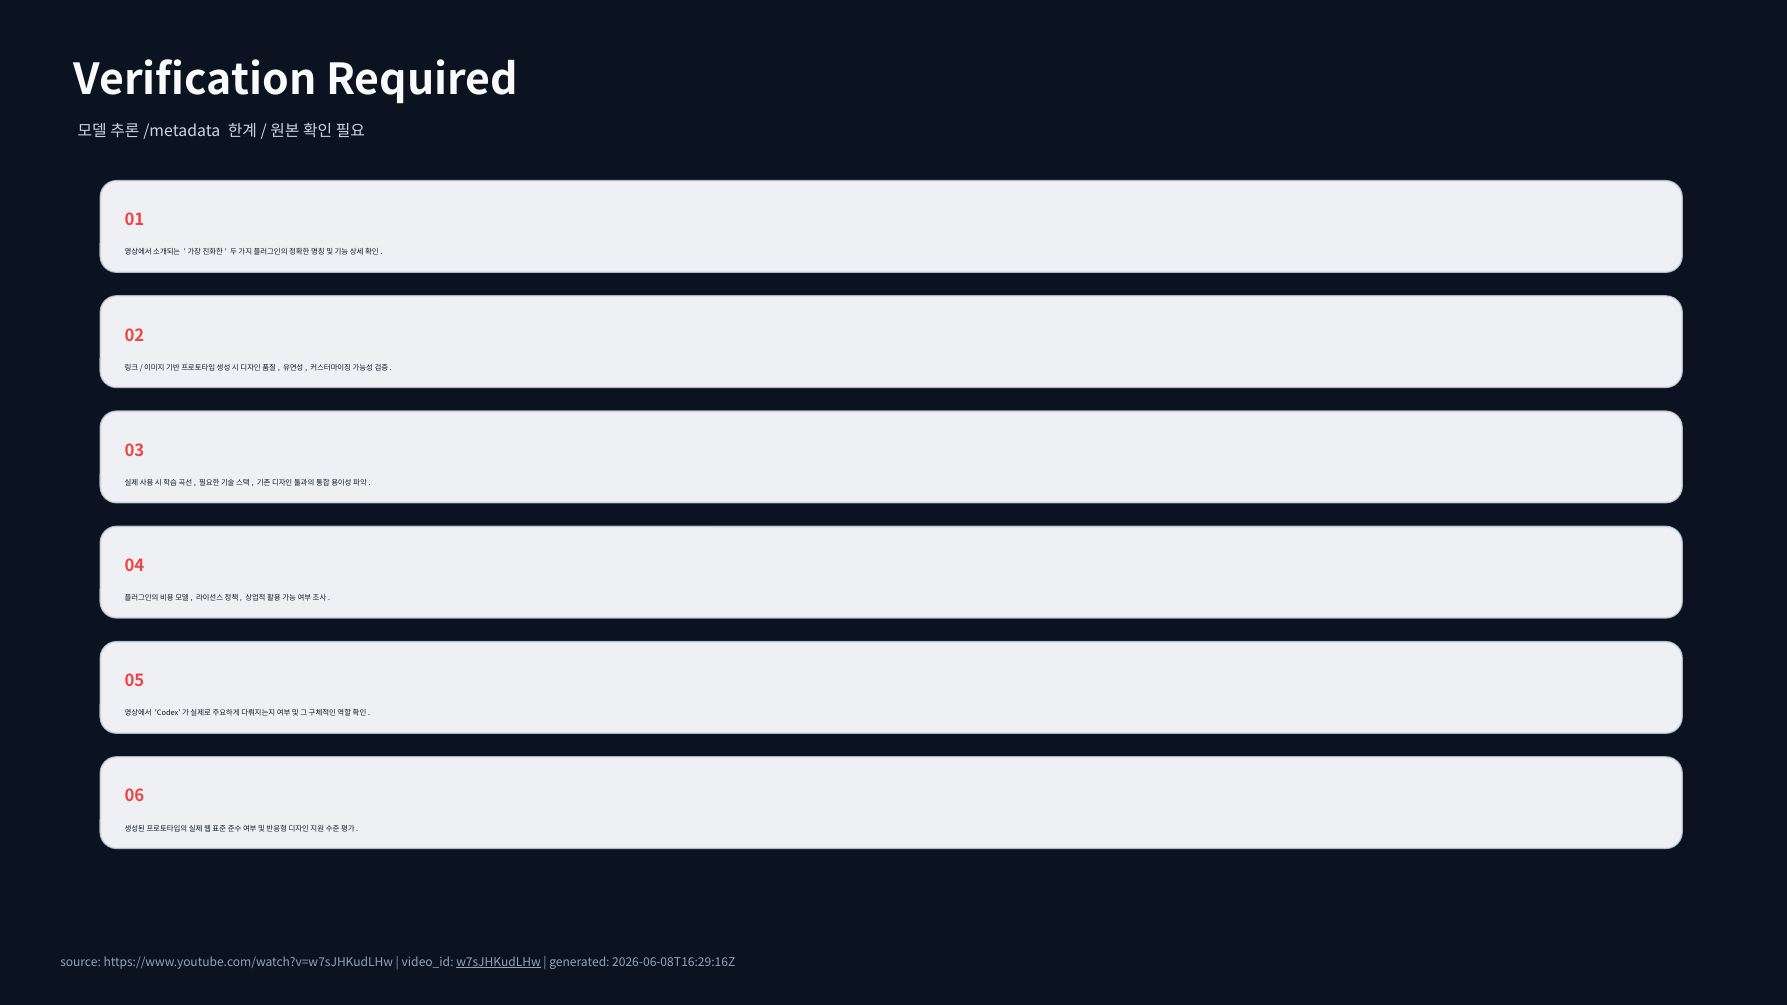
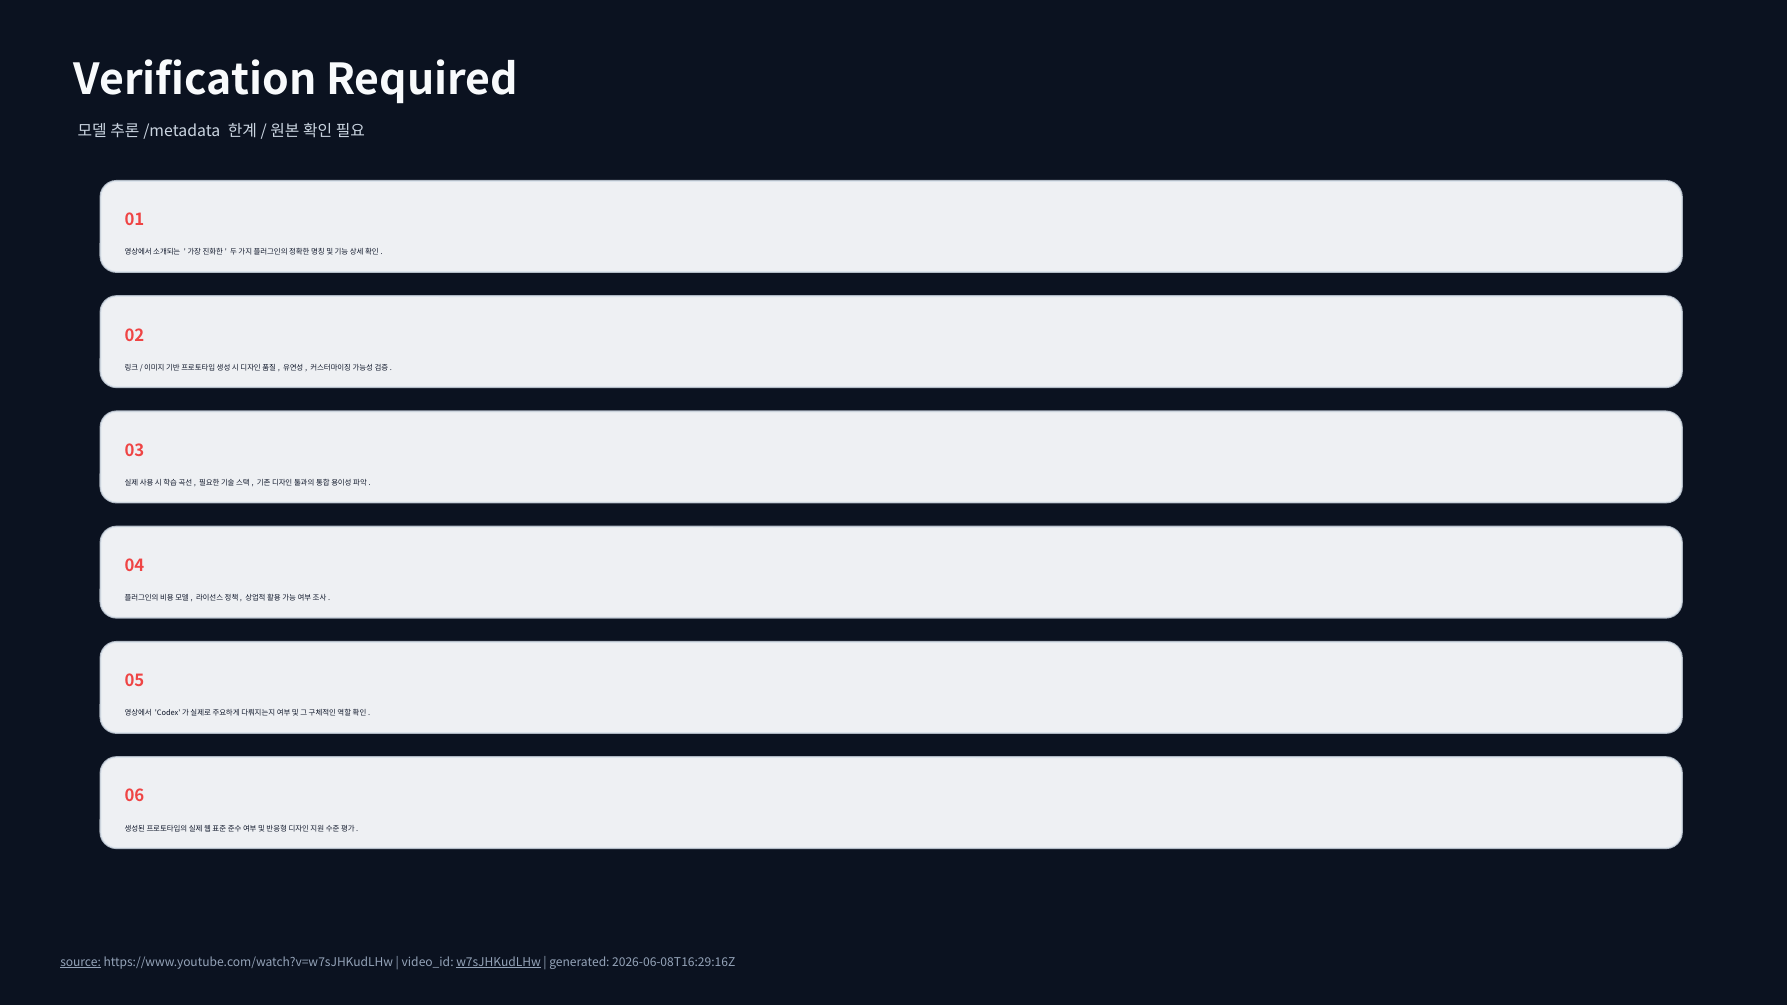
source underline: none -> present
